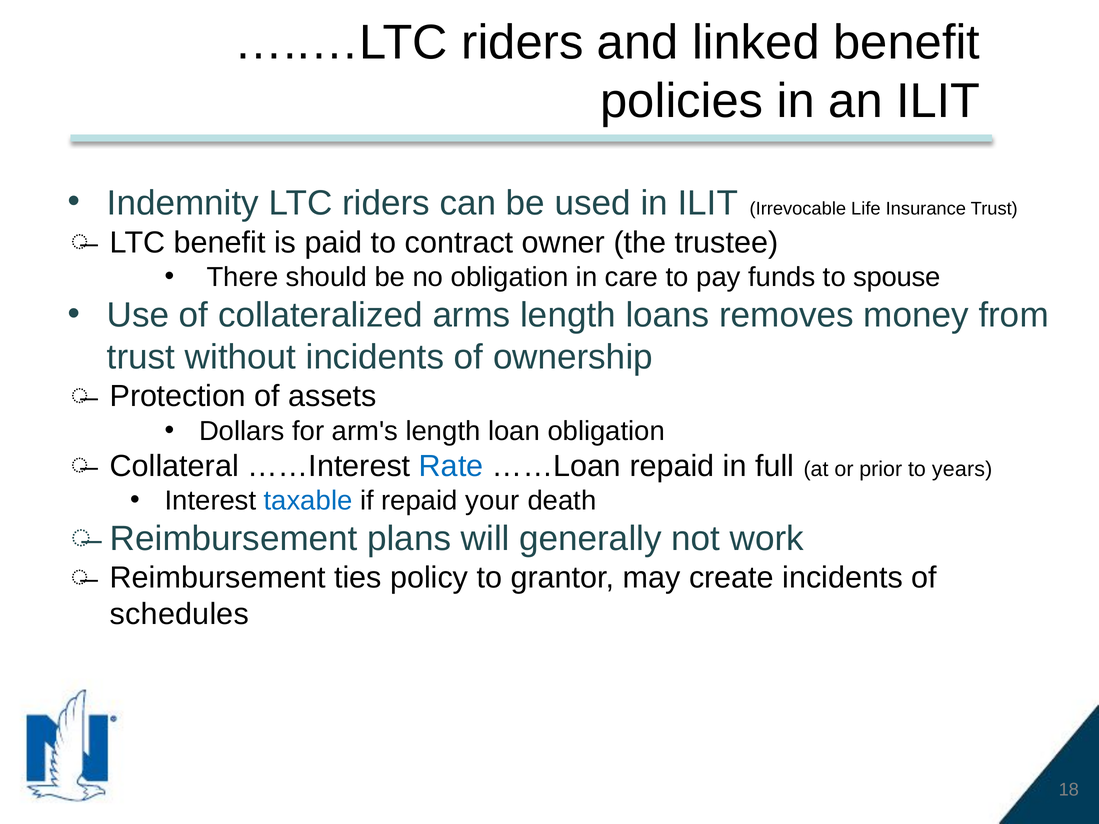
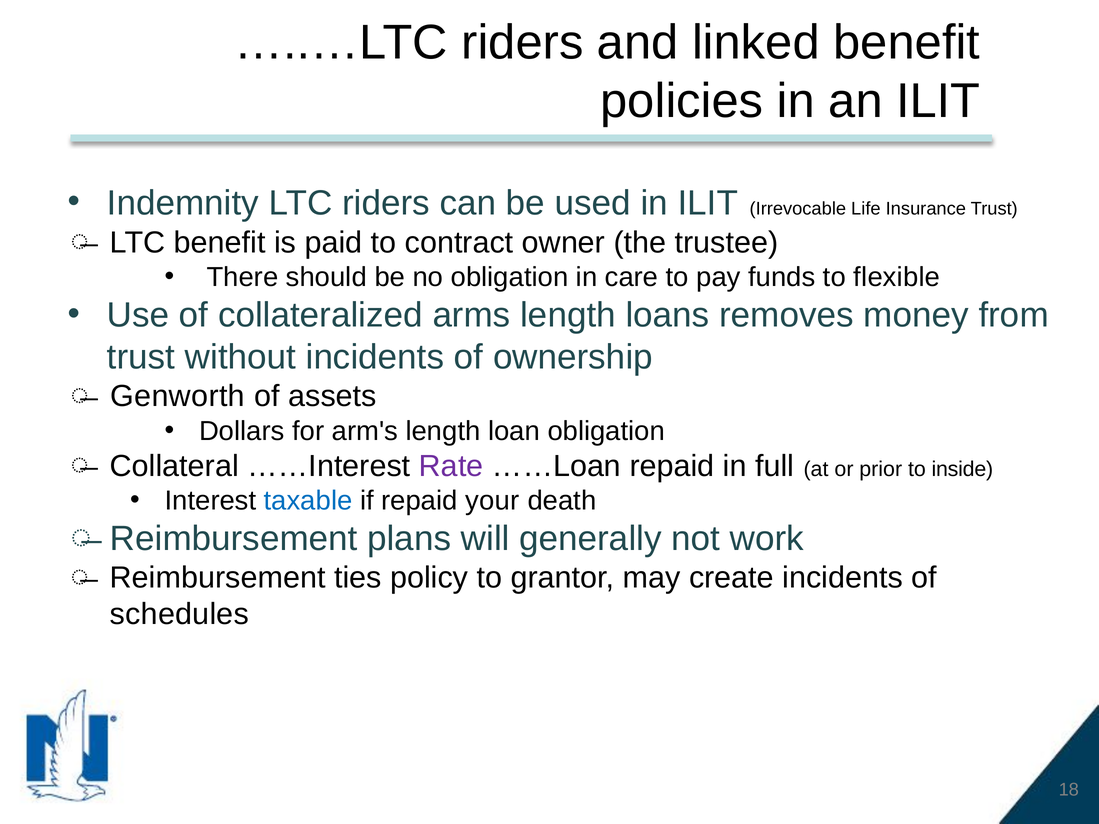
spouse: spouse -> flexible
Protection: Protection -> Genworth
Rate colour: blue -> purple
years: years -> inside
